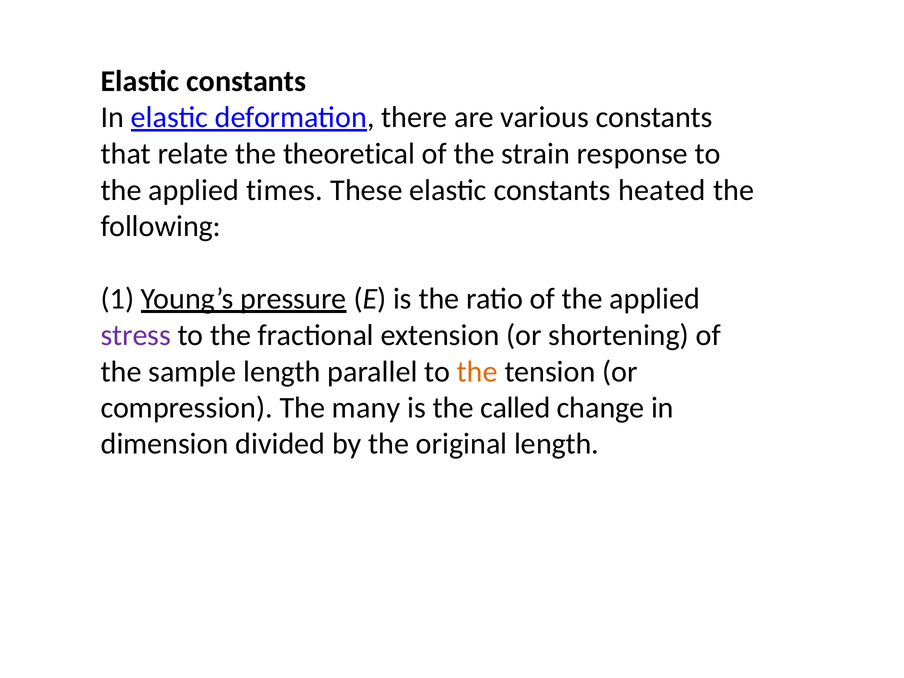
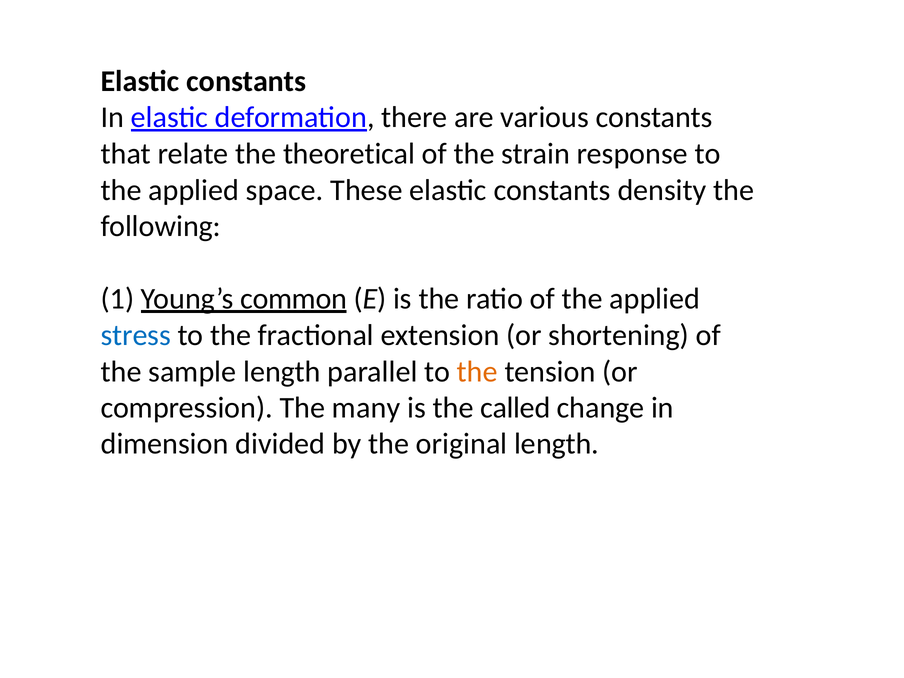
times: times -> space
heated: heated -> density
pressure: pressure -> common
stress colour: purple -> blue
